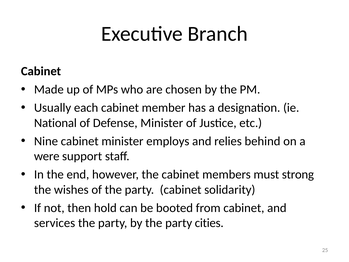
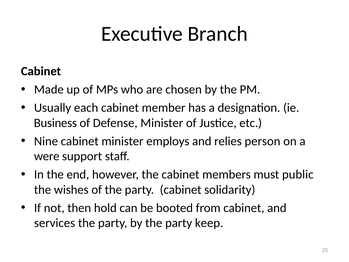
National: National -> Business
behind: behind -> person
strong: strong -> public
cities: cities -> keep
